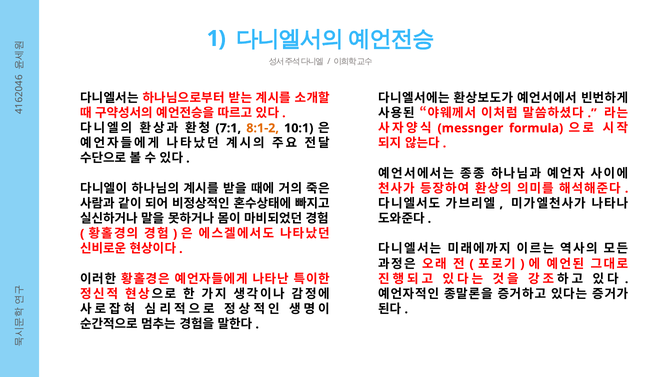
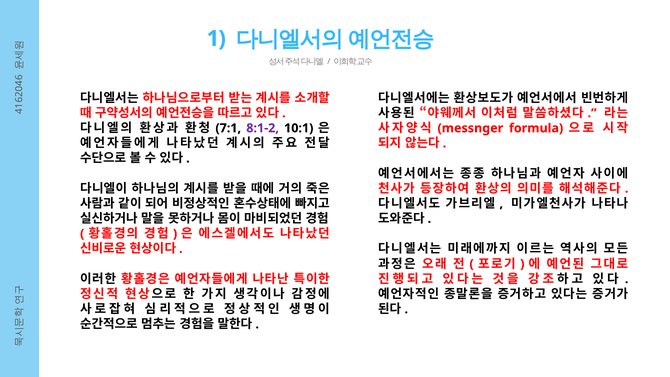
8:1-2 colour: orange -> purple
